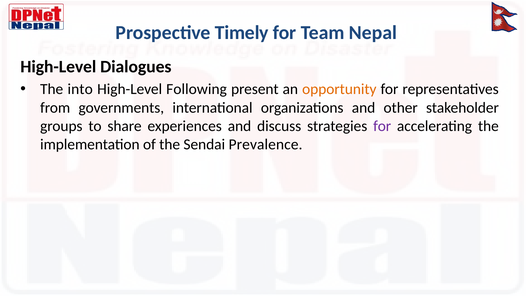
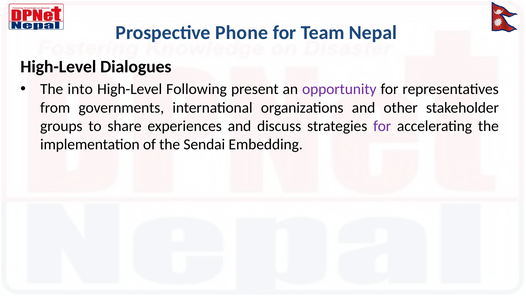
Timely: Timely -> Phone
opportunity colour: orange -> purple
Prevalence: Prevalence -> Embedding
